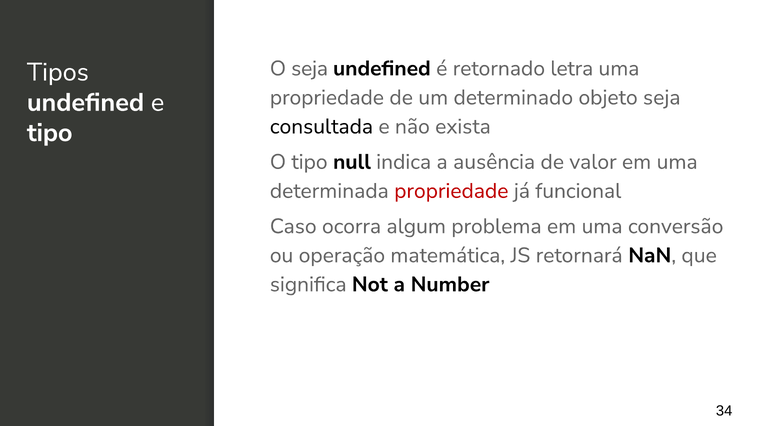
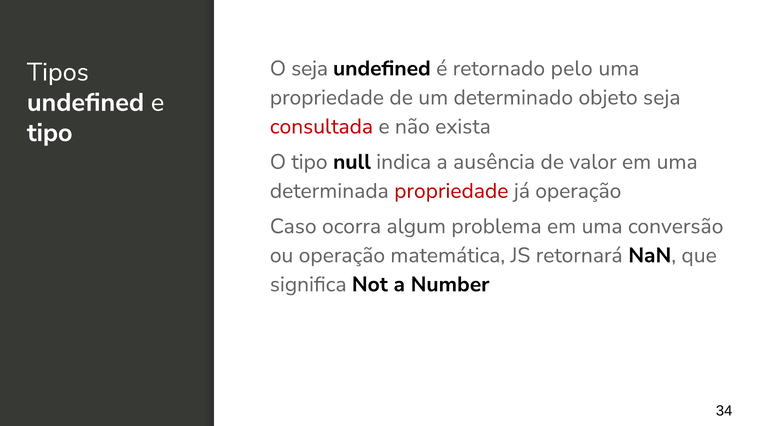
letra: letra -> pelo
consultada colour: black -> red
já funcional: funcional -> operação
